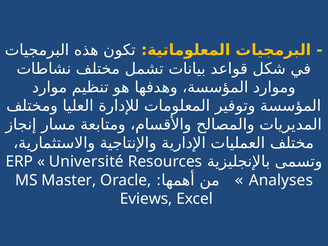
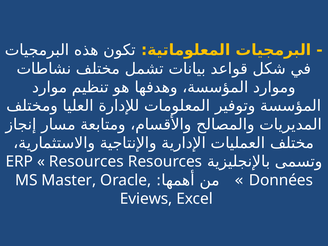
Université at (86, 162): Université -> Resources
Analyses: Analyses -> Données
